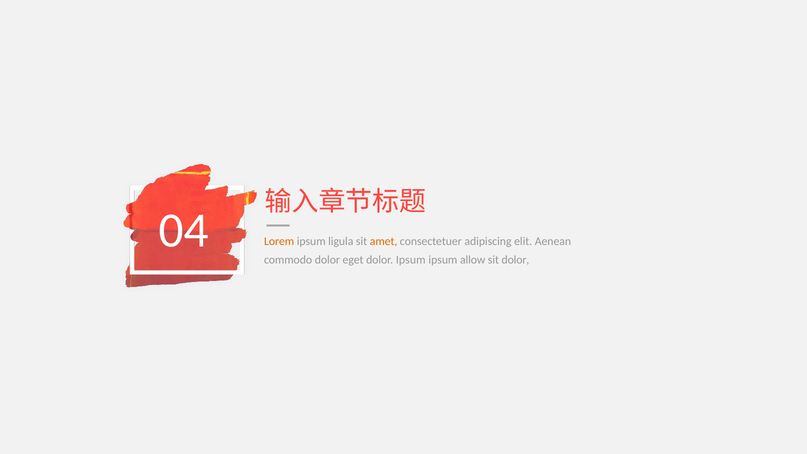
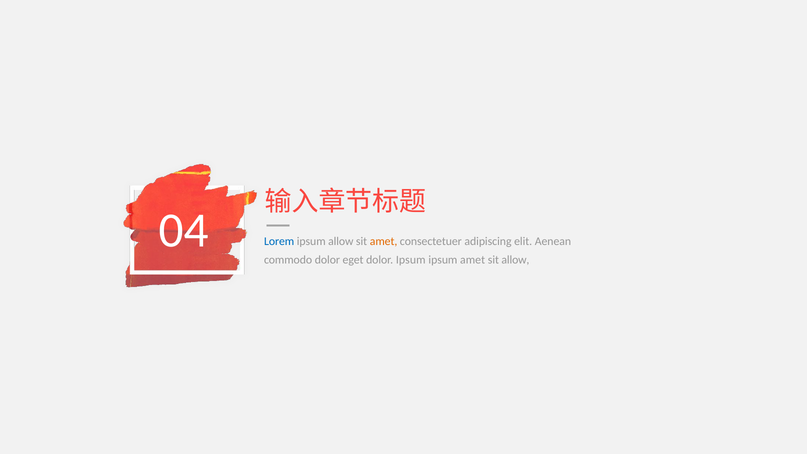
Lorem colour: orange -> blue
ipsum ligula: ligula -> allow
ipsum allow: allow -> amet
sit dolor: dolor -> allow
